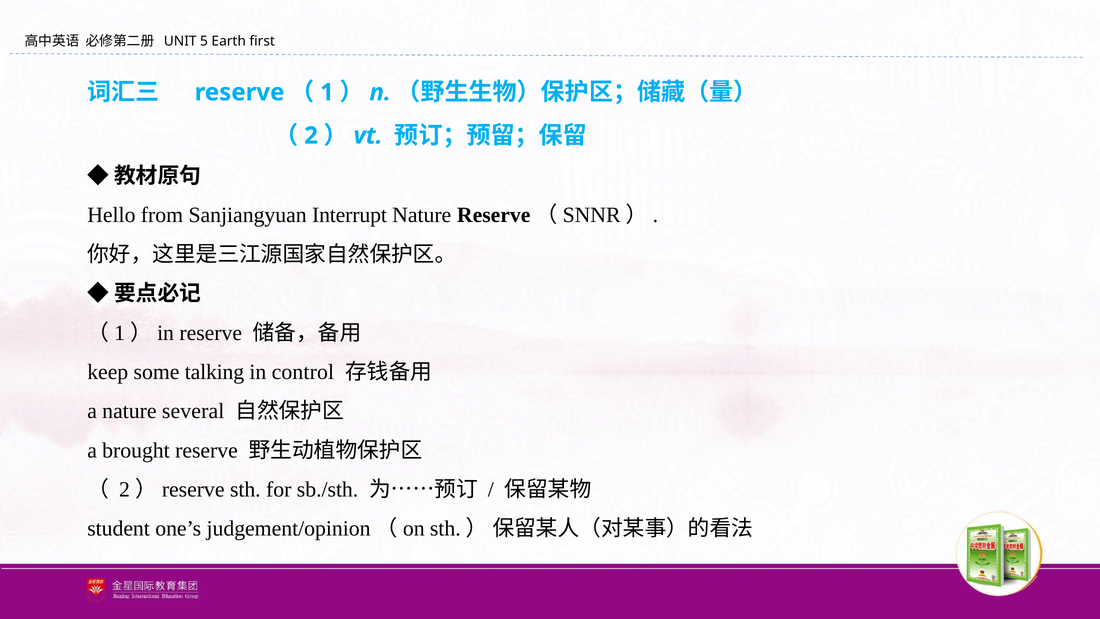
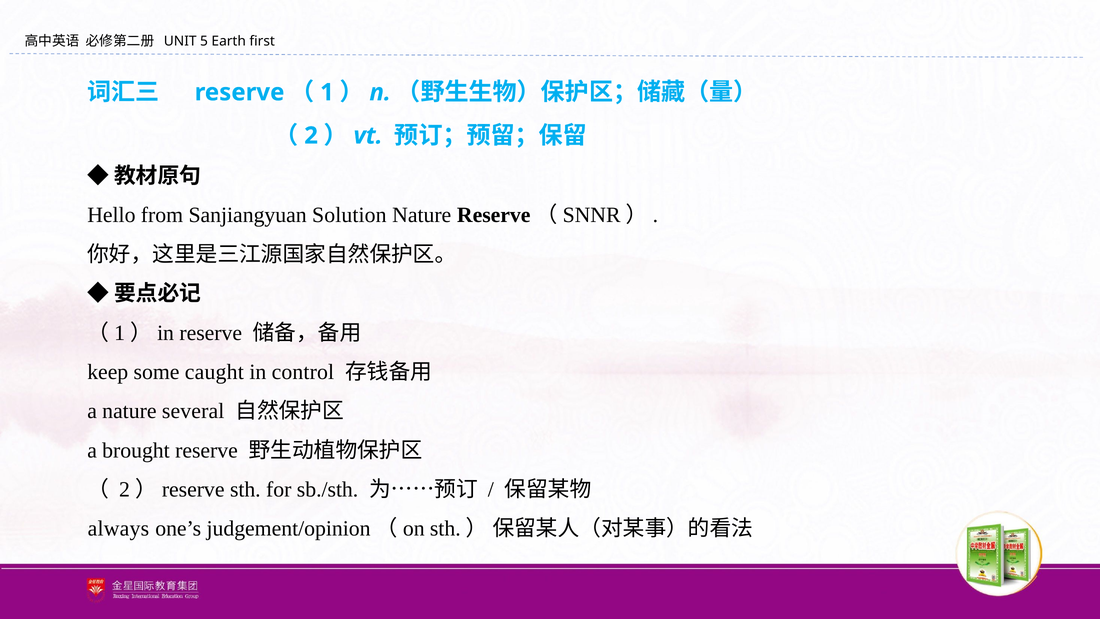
Interrupt: Interrupt -> Solution
talking: talking -> caught
student: student -> always
